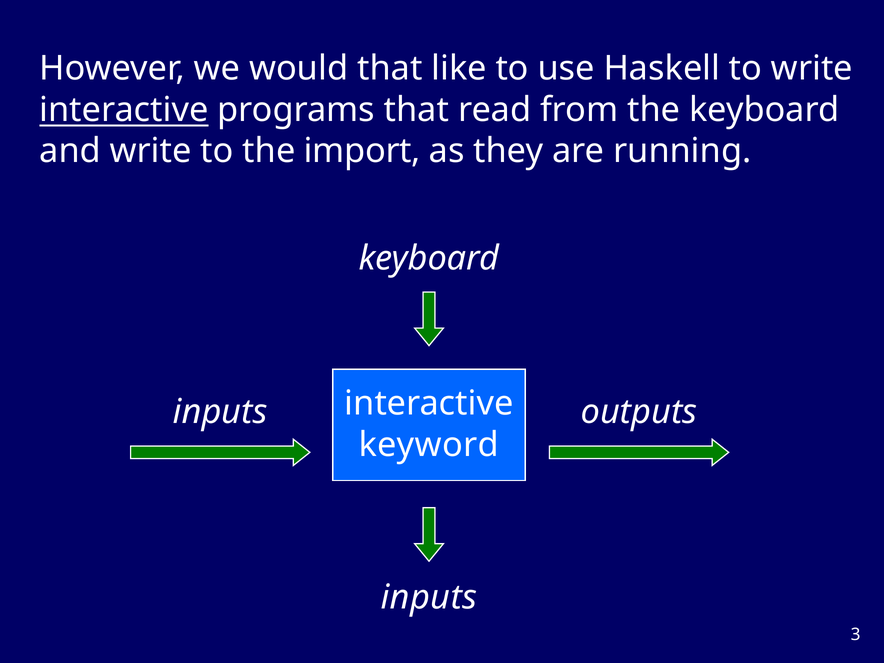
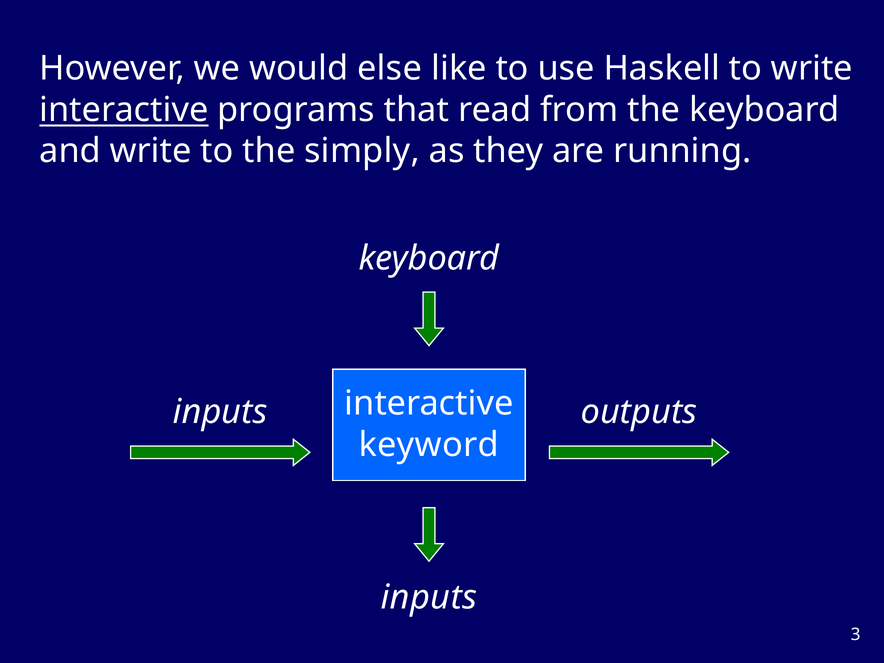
would that: that -> else
import: import -> simply
